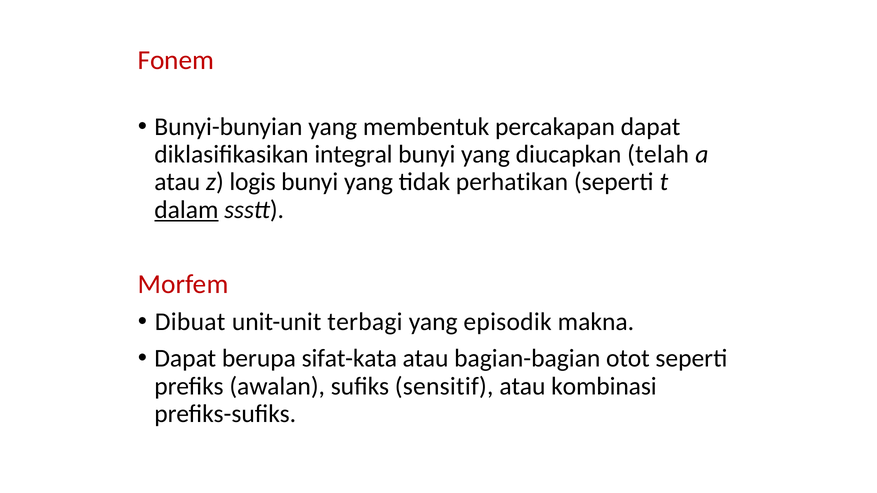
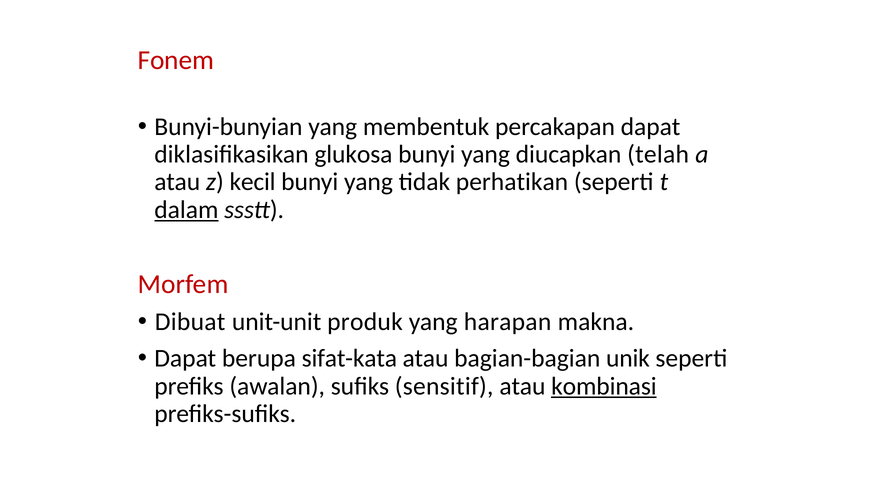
integral: integral -> glukosa
logis: logis -> kecil
terbagi: terbagi -> produk
episodik: episodik -> harapan
otot: otot -> unik
kombinasi underline: none -> present
